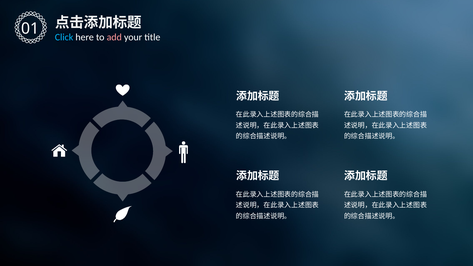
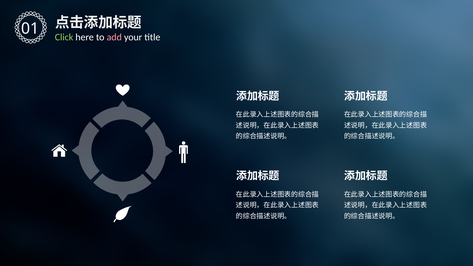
Click colour: light blue -> light green
